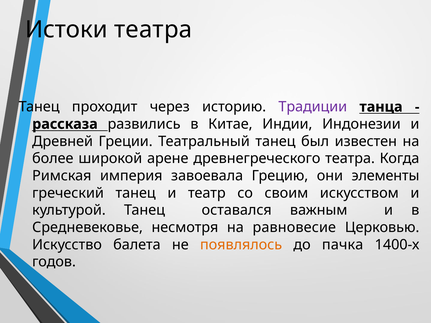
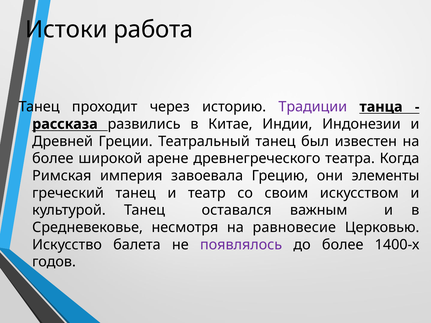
Истоки театра: театра -> работа
появлялось colour: orange -> purple
до пачка: пачка -> более
